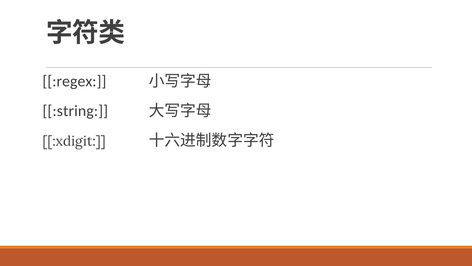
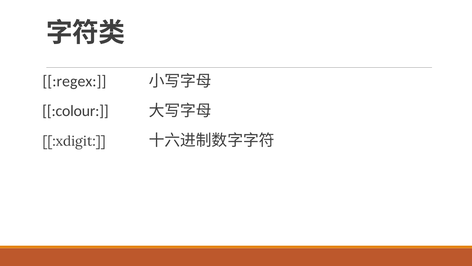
:string: :string -> :colour
